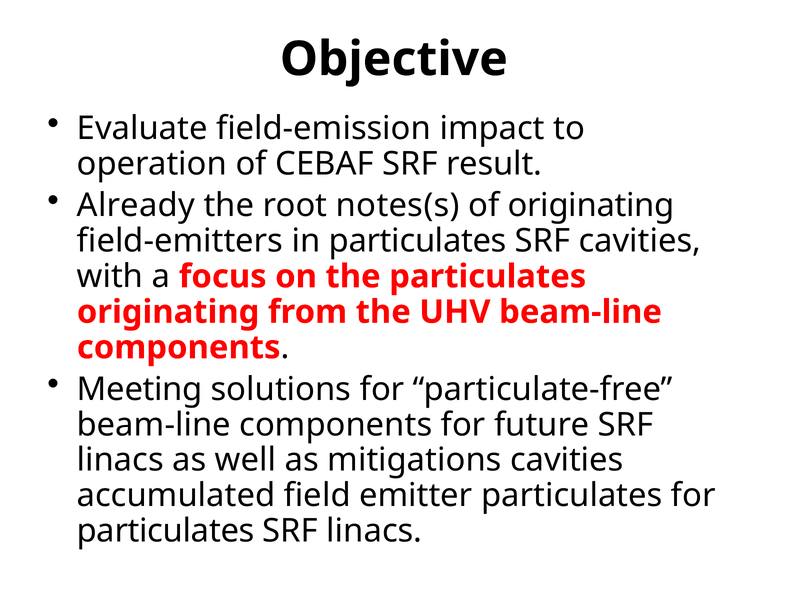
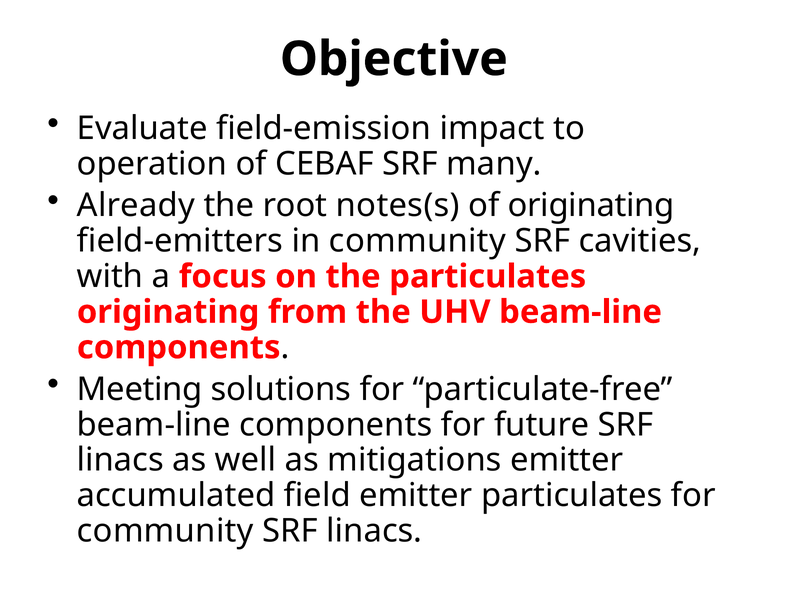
result: result -> many
in particulates: particulates -> community
mitigations cavities: cavities -> emitter
particulates at (166, 531): particulates -> community
